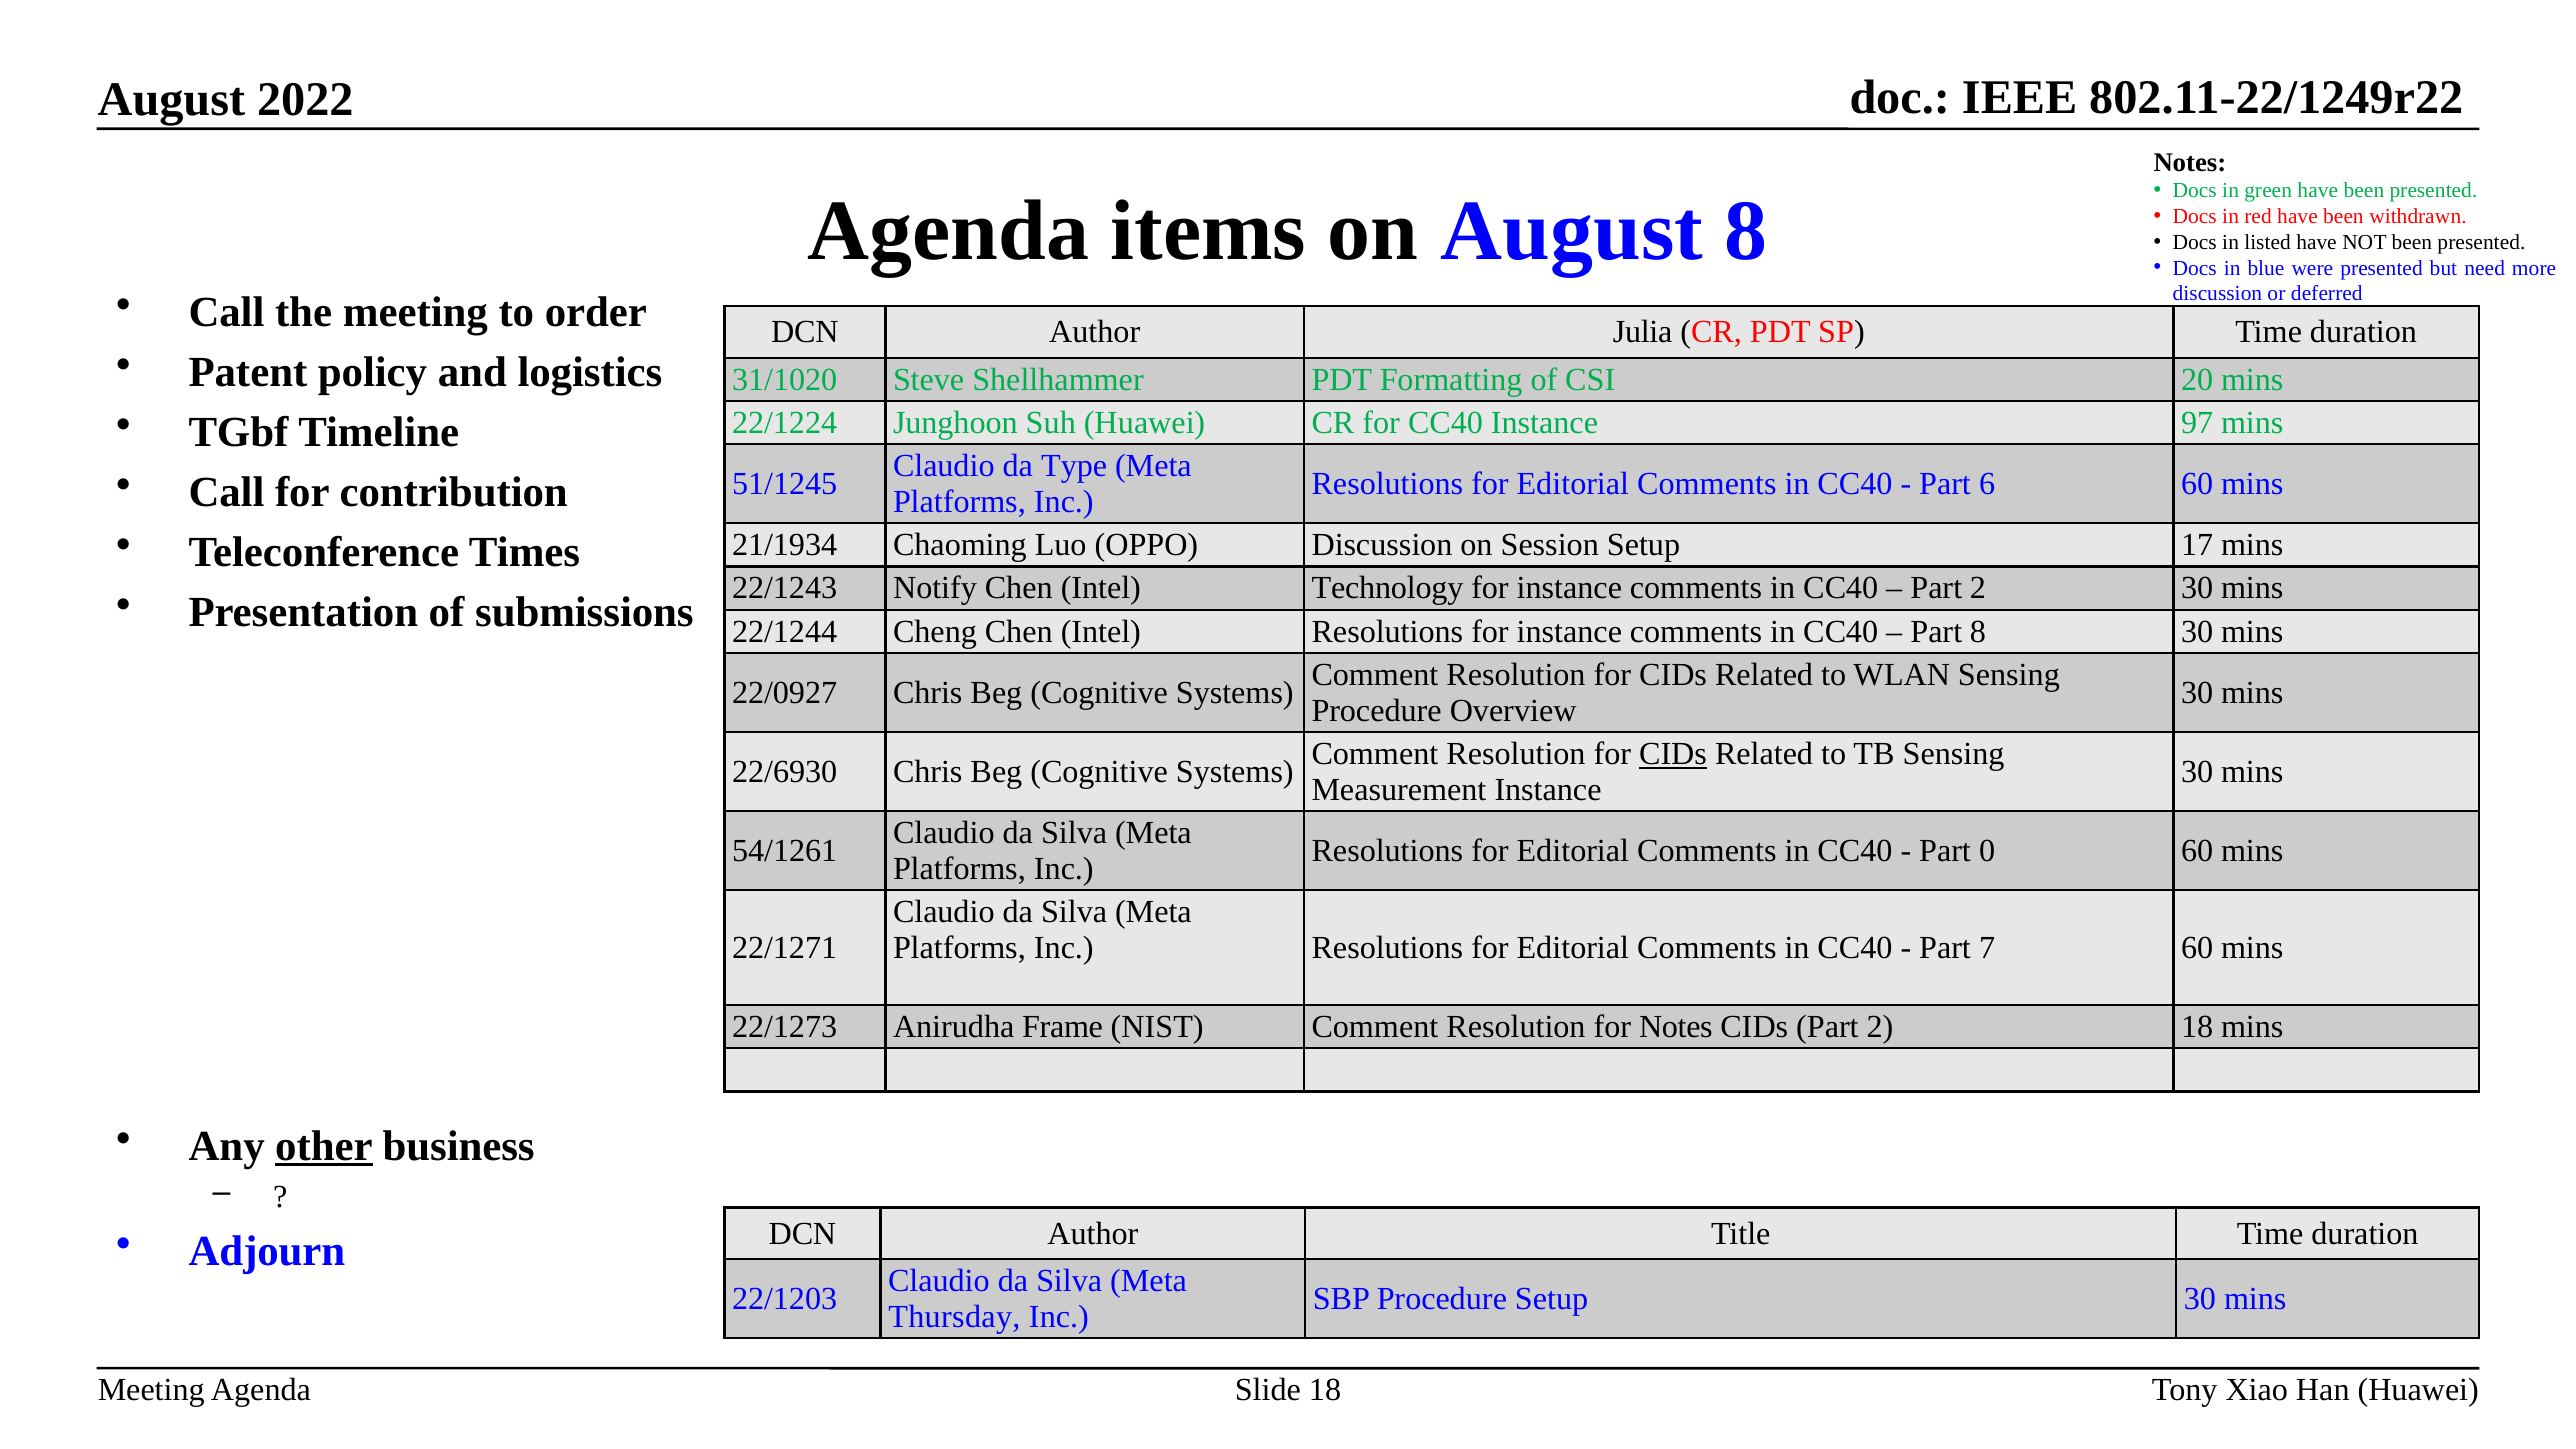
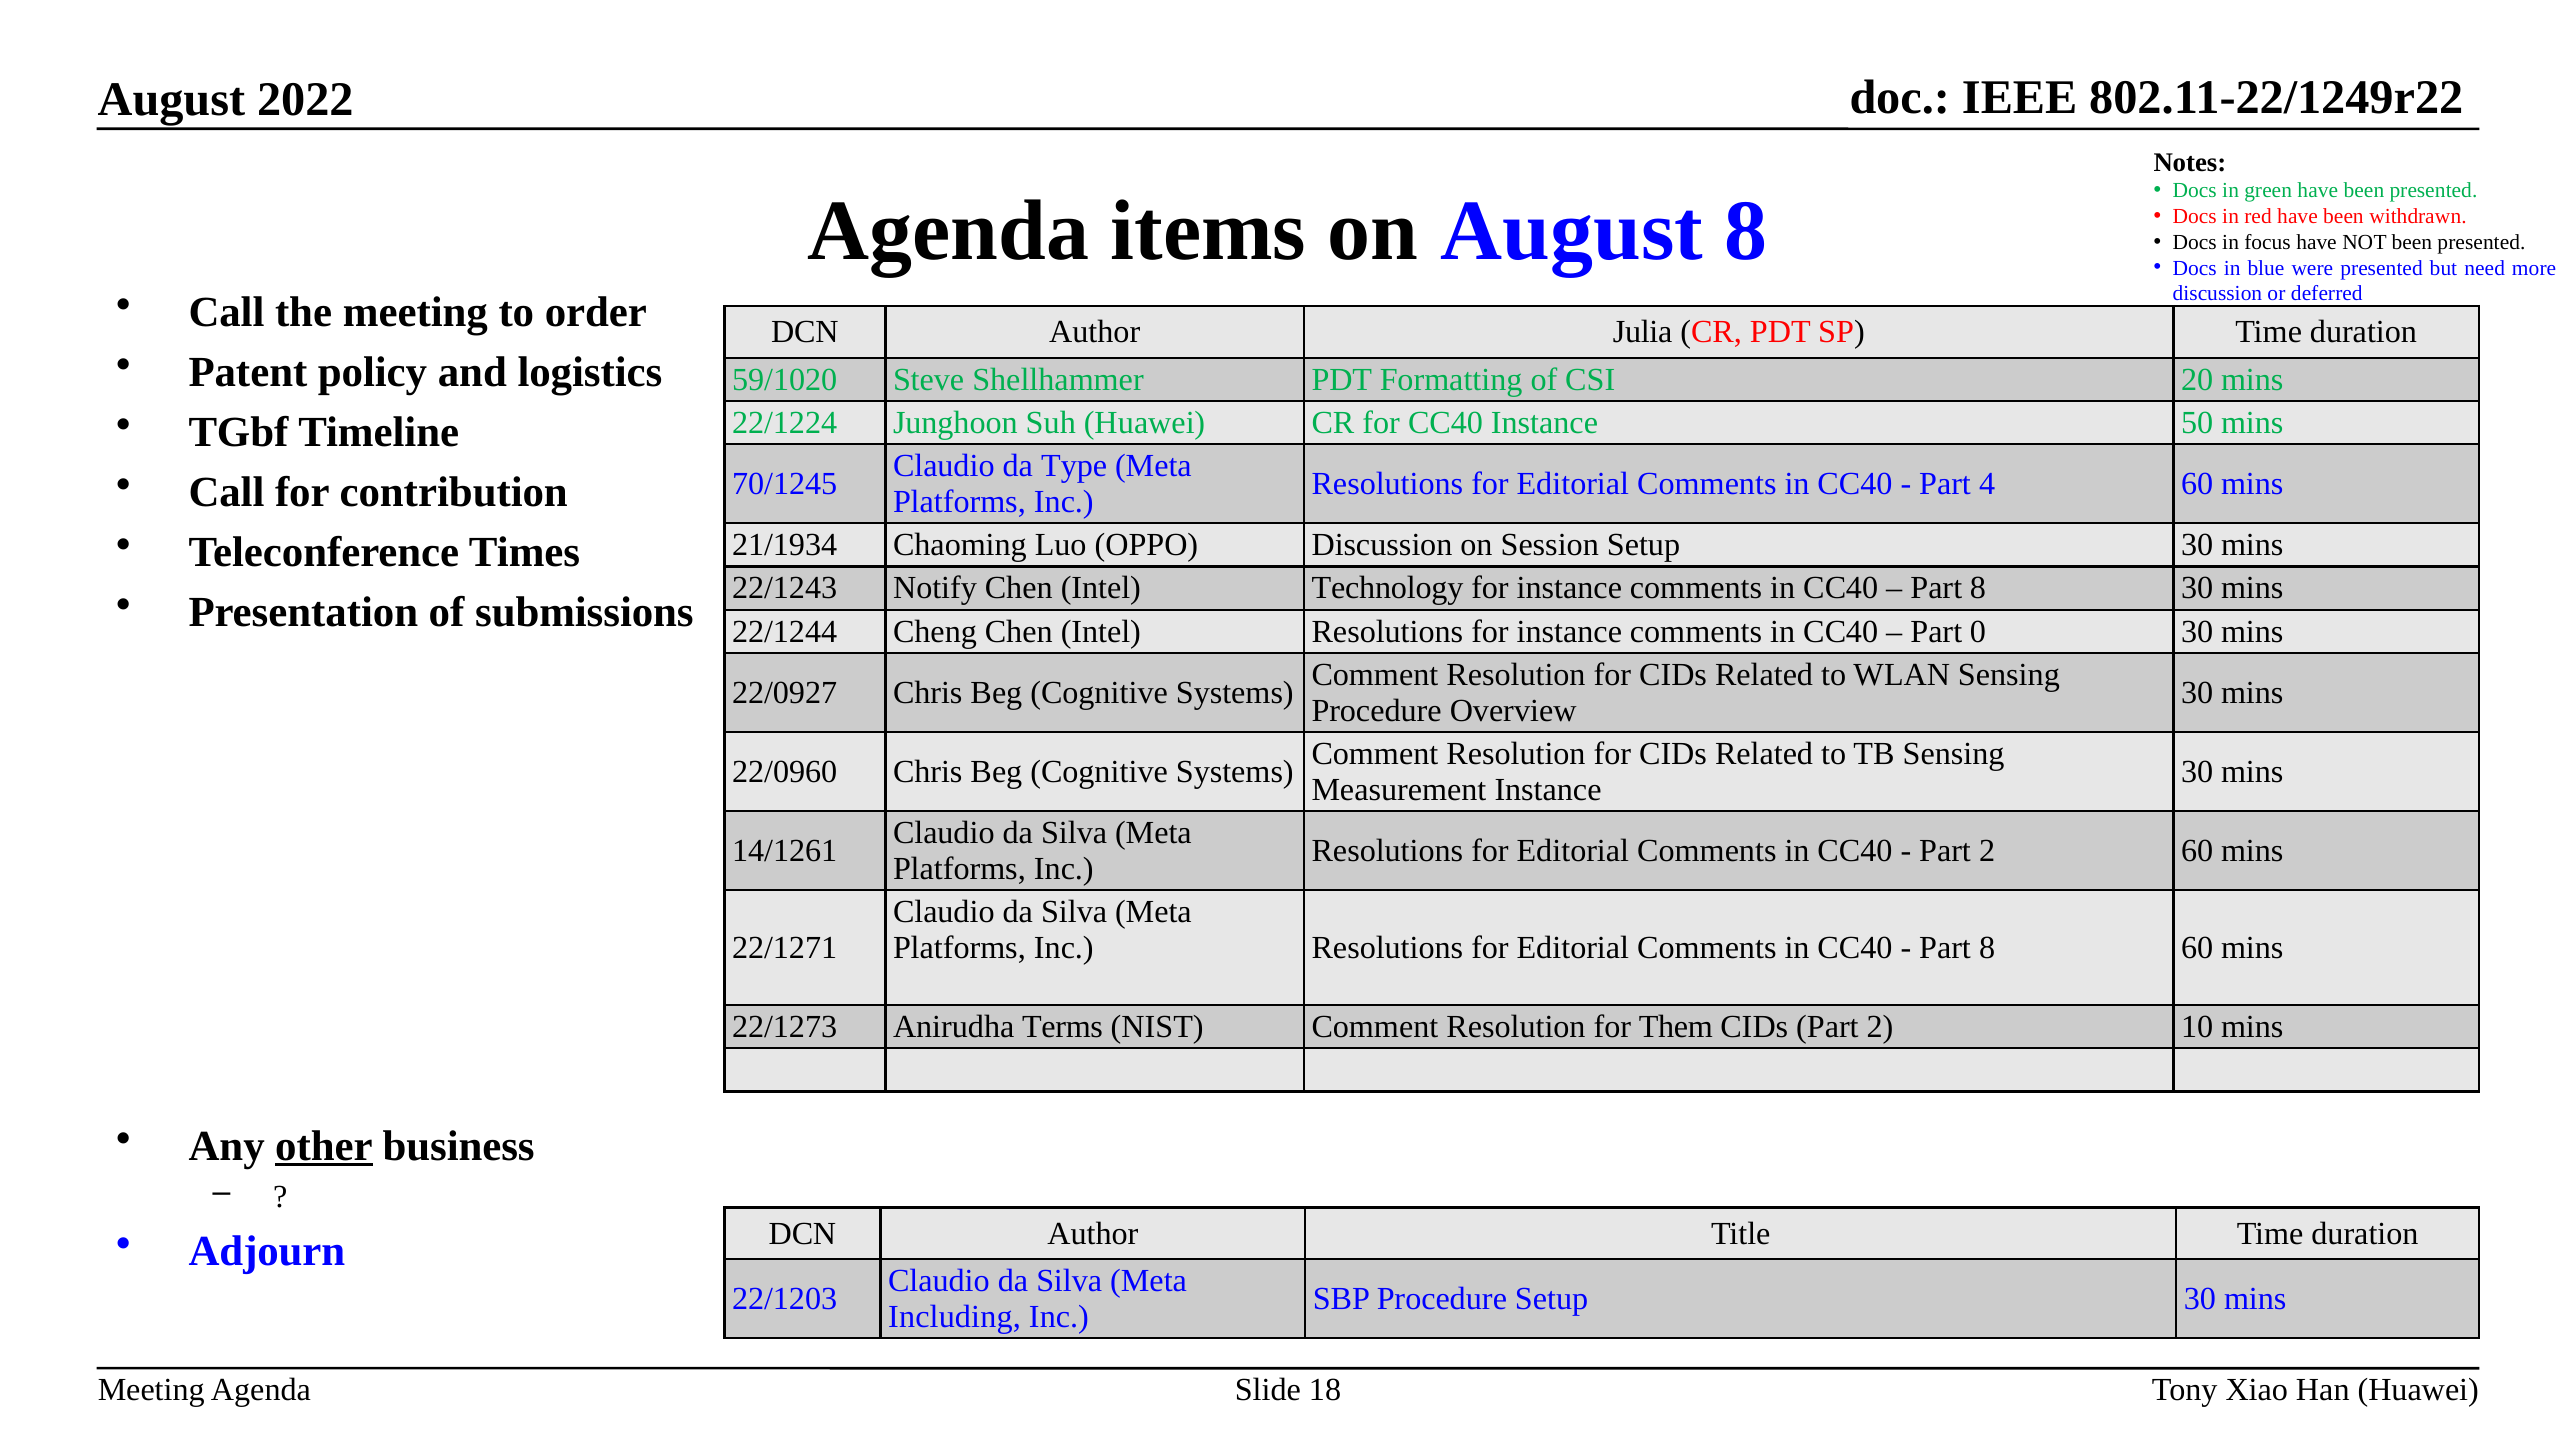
listed: listed -> focus
31/1020: 31/1020 -> 59/1020
97: 97 -> 50
51/1245: 51/1245 -> 70/1245
6: 6 -> 4
Session Setup 17: 17 -> 30
2 at (1978, 588): 2 -> 8
Part 8: 8 -> 0
CIDs at (1673, 754) underline: present -> none
22/6930: 22/6930 -> 22/0960
54/1261: 54/1261 -> 14/1261
0 at (1987, 851): 0 -> 2
7 at (1987, 948): 7 -> 8
Frame: Frame -> Terms
for Notes: Notes -> Them
2 18: 18 -> 10
Thursday: Thursday -> Including
